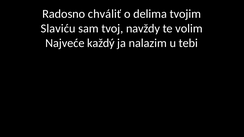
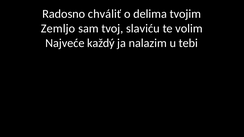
Slaviću: Slaviću -> Zemljo
navždy: navždy -> slaviću
